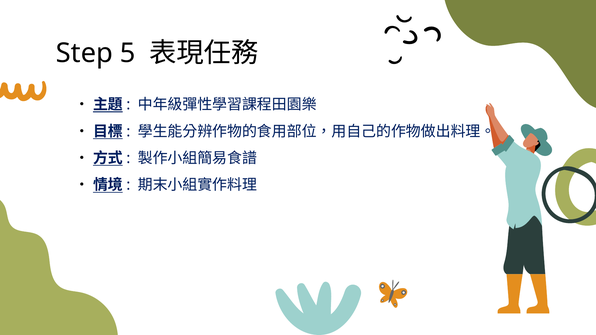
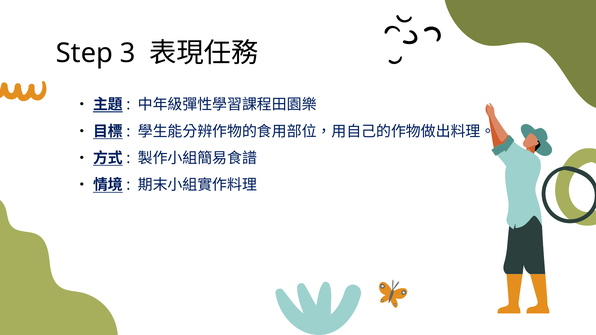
5: 5 -> 3
